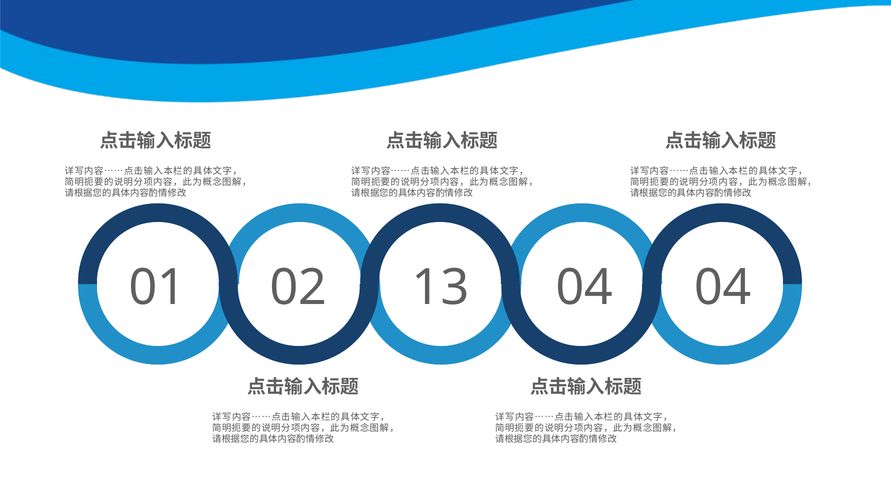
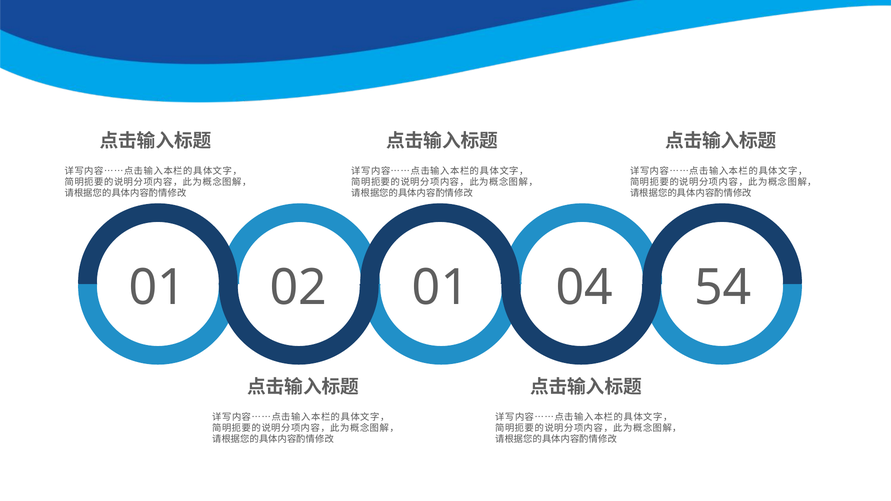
02 13: 13 -> 01
04 04: 04 -> 54
